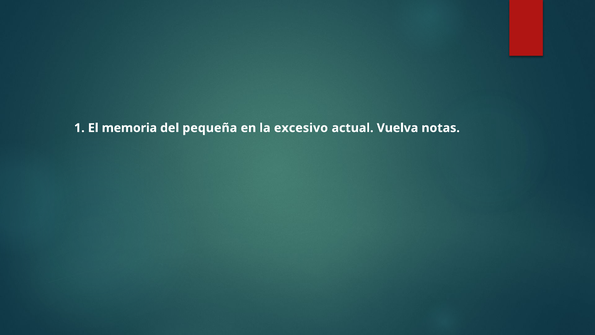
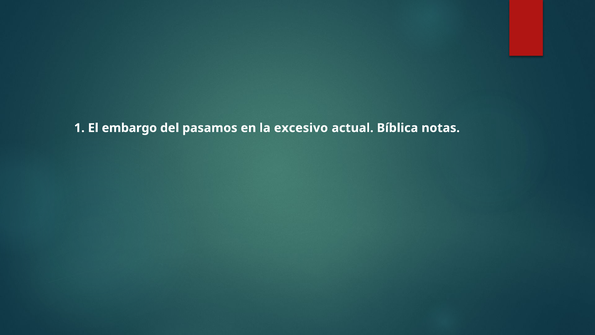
memoria: memoria -> embargo
pequeña: pequeña -> pasamos
Vuelva: Vuelva -> Bíblica
